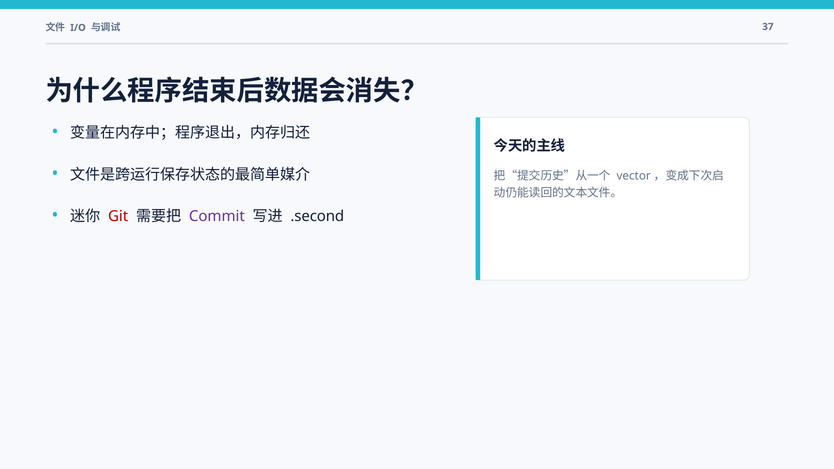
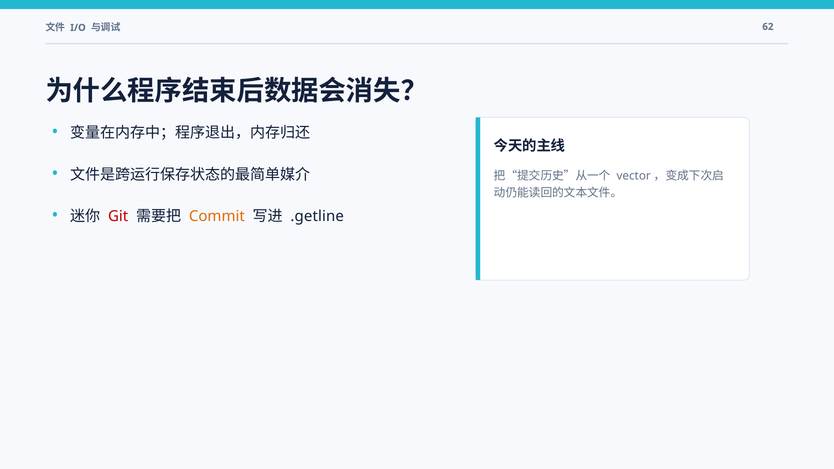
37: 37 -> 62
Commit colour: purple -> orange
.second: .second -> .getline
